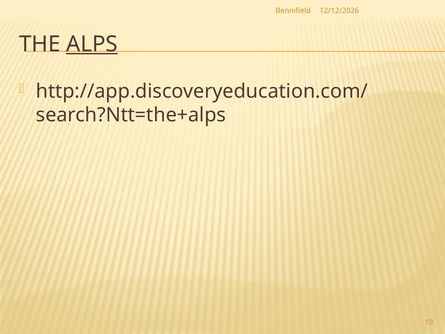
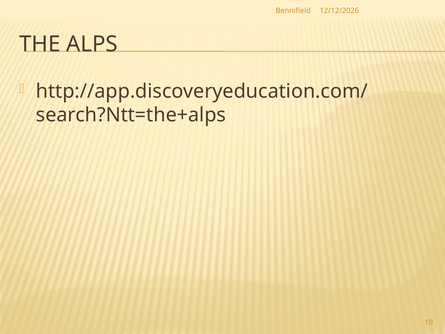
ALPS underline: present -> none
